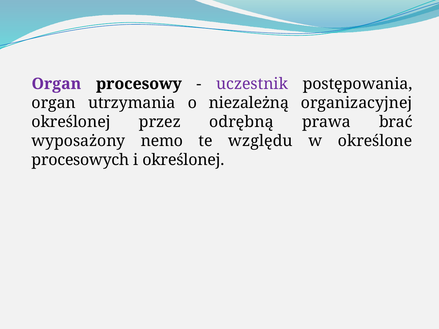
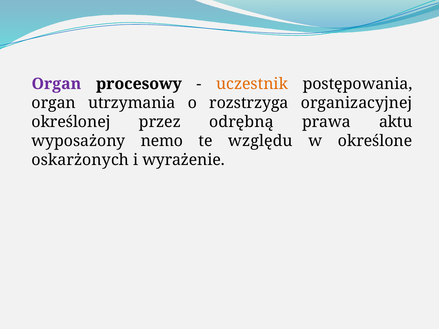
uczestnik colour: purple -> orange
niezależną: niezależną -> rozstrzyga
brać: brać -> aktu
procesowych: procesowych -> oskarżonych
i określonej: określonej -> wyrażenie
